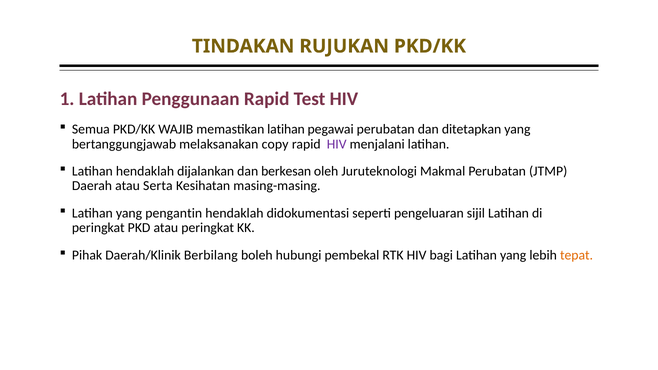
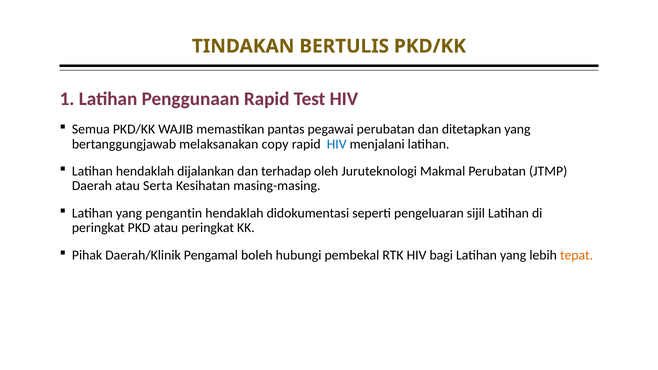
RUJUKAN: RUJUKAN -> BERTULIS
memastikan latihan: latihan -> pantas
HIV at (337, 144) colour: purple -> blue
berkesan: berkesan -> terhadap
Berbilang: Berbilang -> Pengamal
